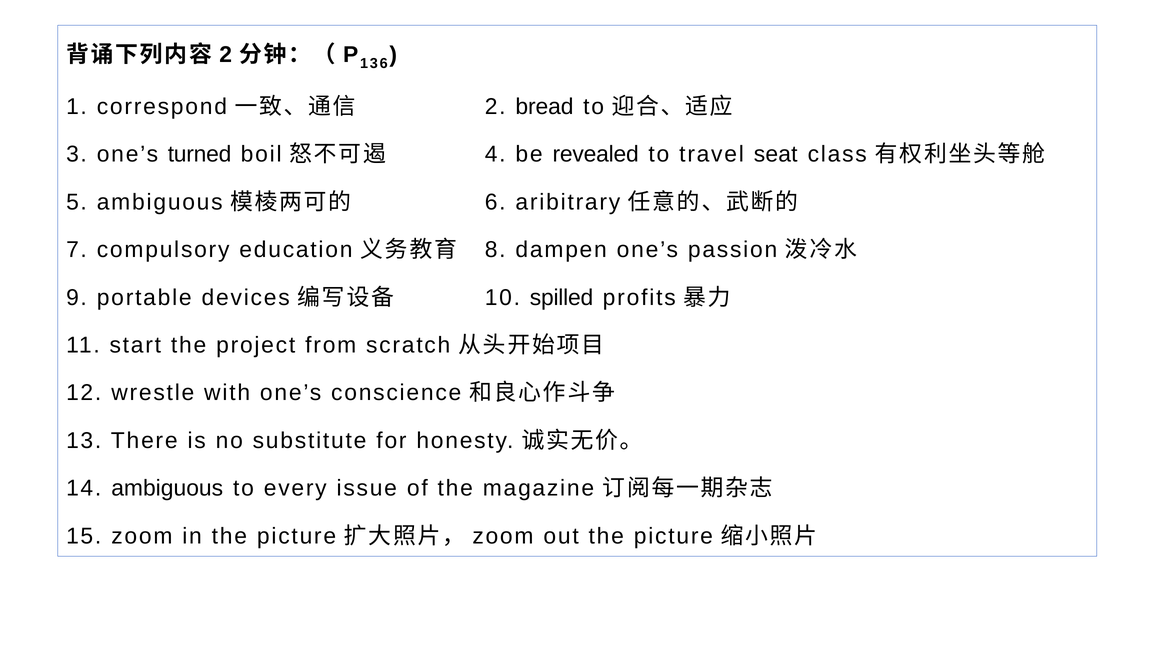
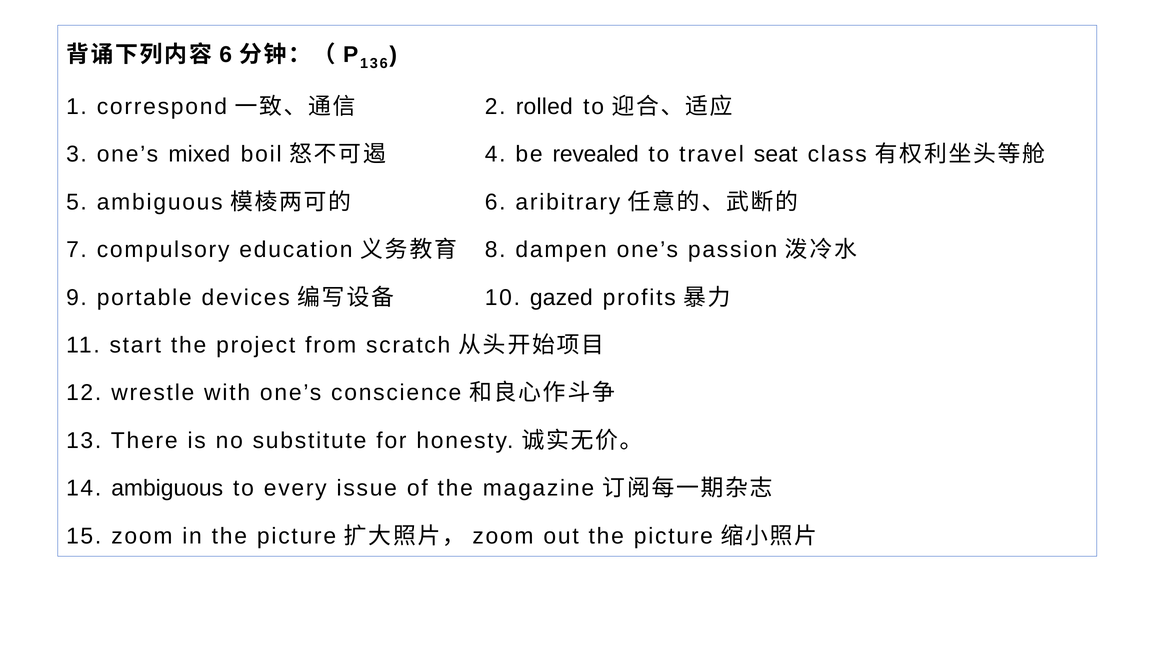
2 at (226, 54): 2 -> 6
bread: bread -> rolled
turned: turned -> mixed
spilled: spilled -> gazed
